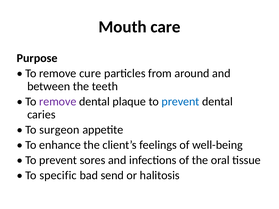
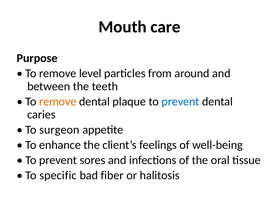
cure: cure -> level
remove at (58, 102) colour: purple -> orange
send: send -> fiber
